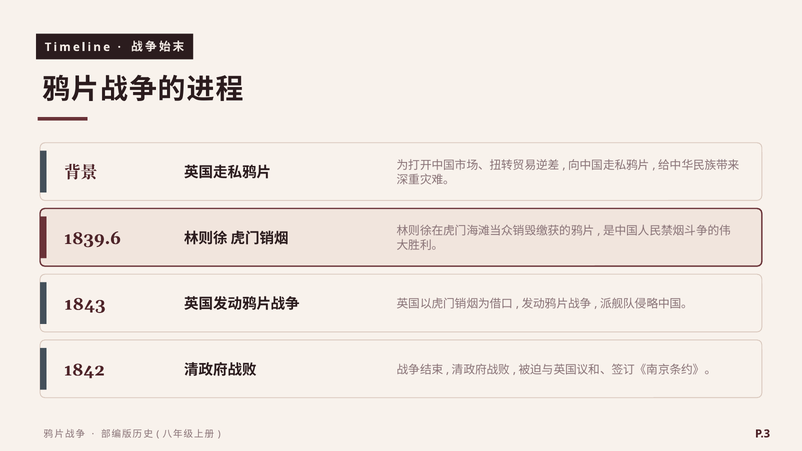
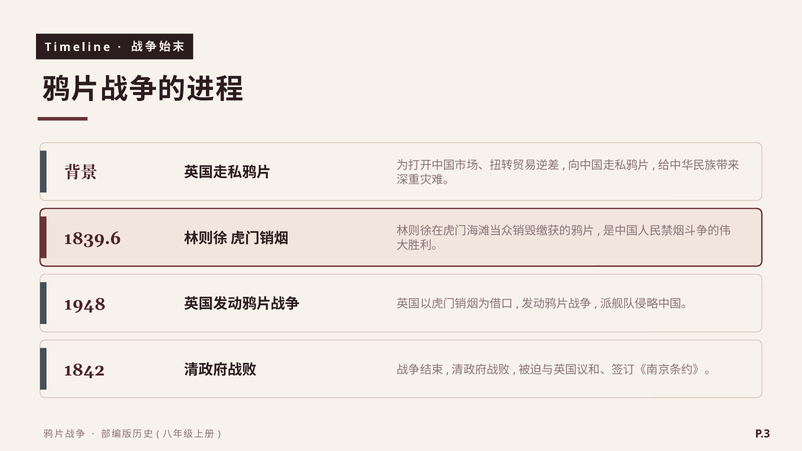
1843: 1843 -> 1948
